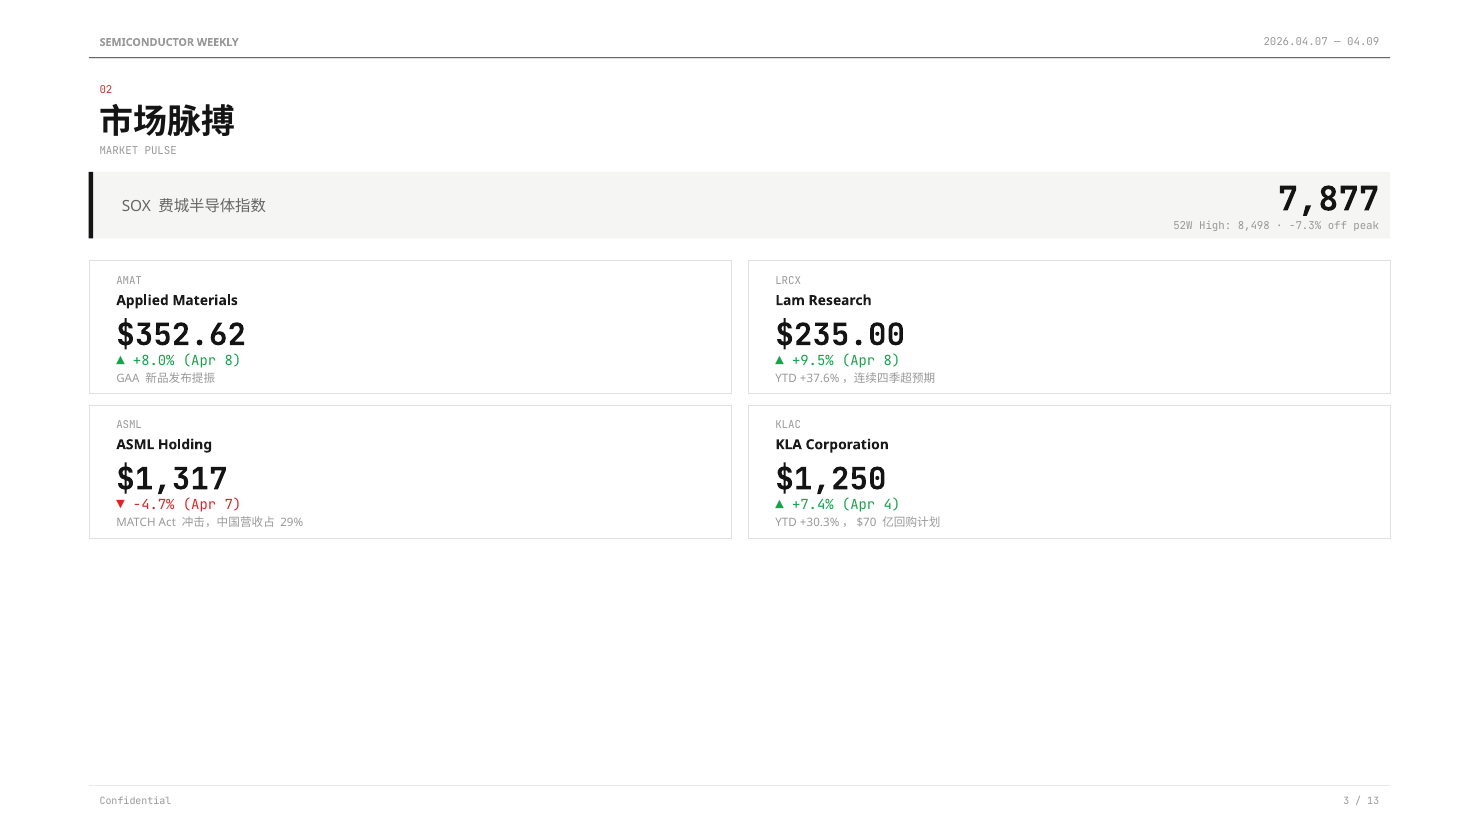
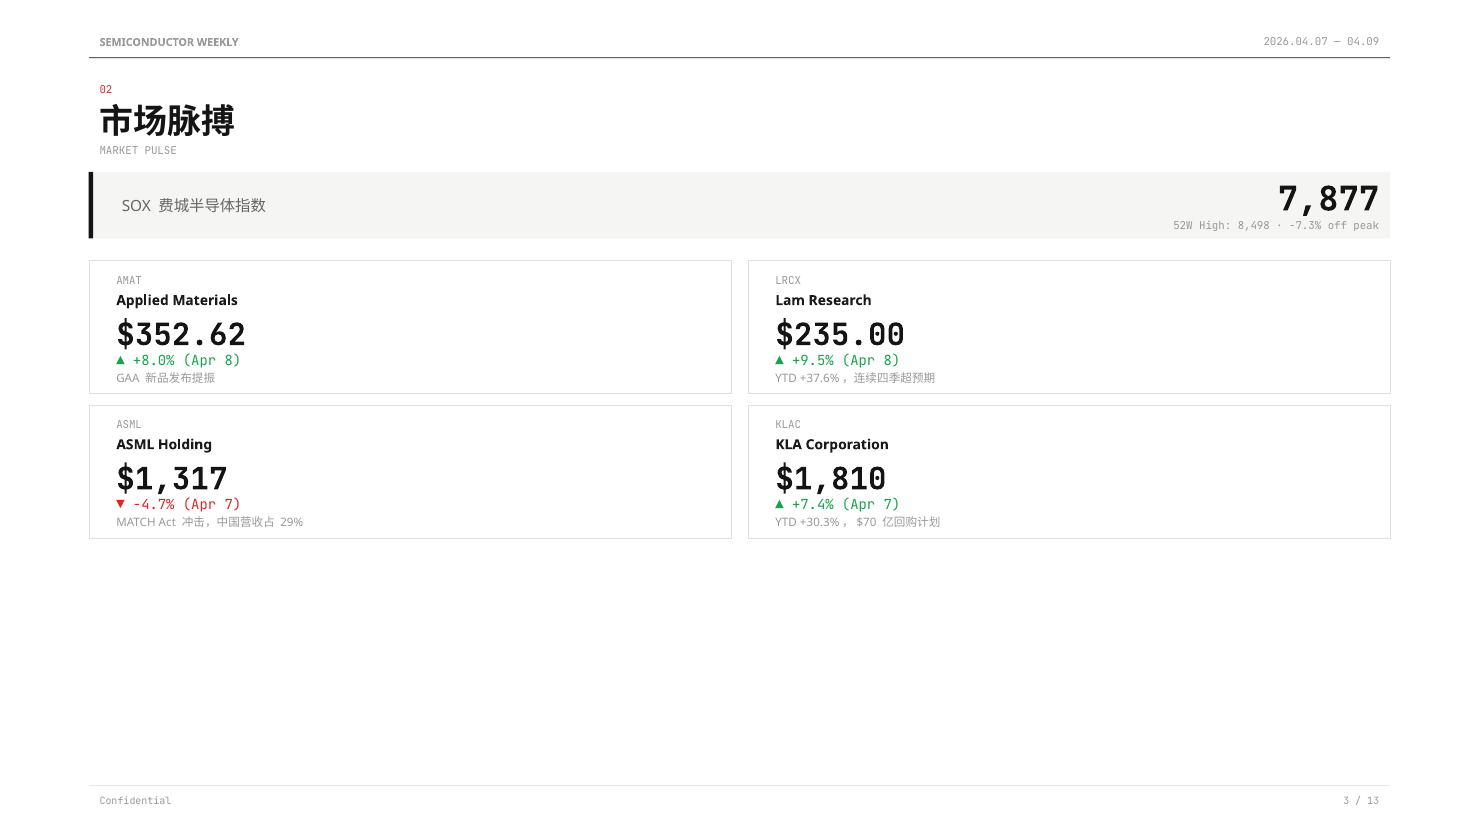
$1,250: $1,250 -> $1,810
+7.4% Apr 4: 4 -> 7
